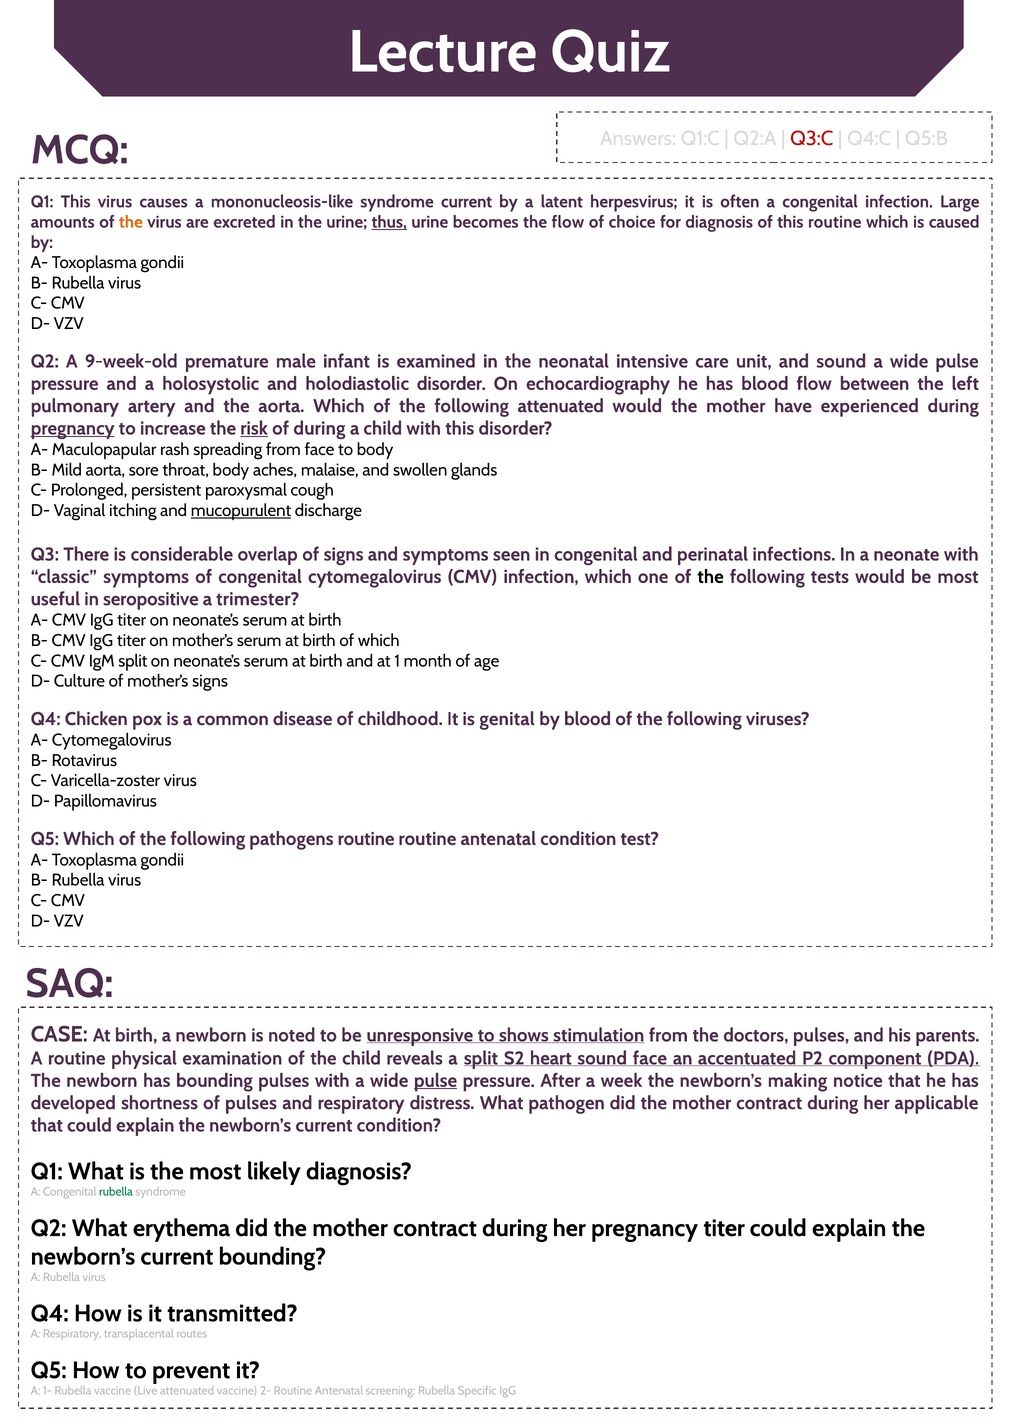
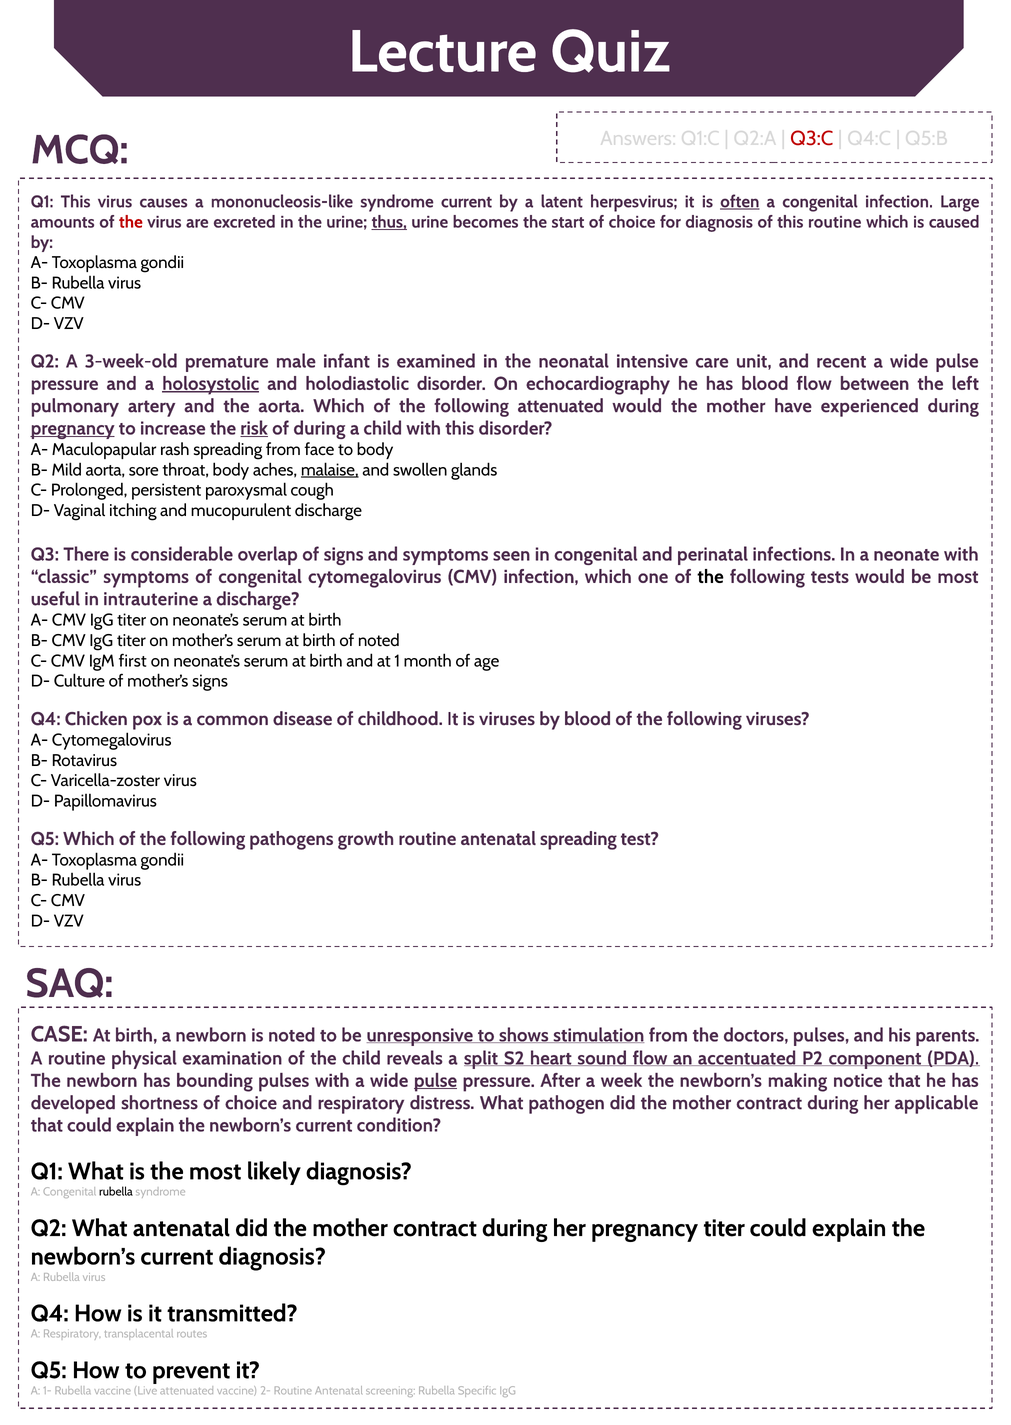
often underline: none -> present
the at (131, 222) colour: orange -> red
the flow: flow -> start
9-week-old: 9-week-old -> 3-week-old
and sound: sound -> recent
holosystolic underline: none -> present
malaise underline: none -> present
mucopurulent underline: present -> none
seropositive: seropositive -> intrauterine
a trimester: trimester -> discharge
of which: which -> noted
IgM split: split -> first
is genital: genital -> viruses
pathogens routine: routine -> growth
antenatal condition: condition -> spreading
sound face: face -> flow
shortness of pulses: pulses -> choice
rubella at (116, 1192) colour: green -> black
What erythema: erythema -> antenatal
current bounding: bounding -> diagnosis
